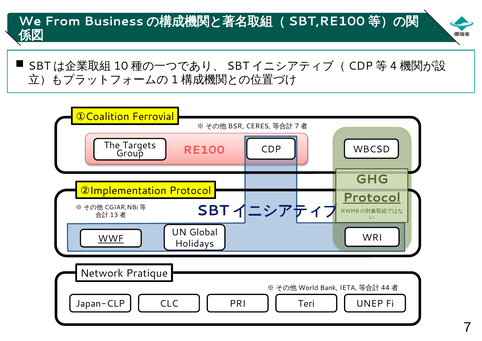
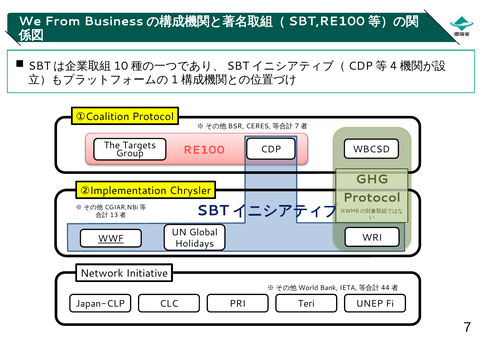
①Coalition Ferrovial: Ferrovial -> Protocol
②Implementation Protocol: Protocol -> Chrysler
Protocol at (372, 198) underline: present -> none
Pratique: Pratique -> Initiative
